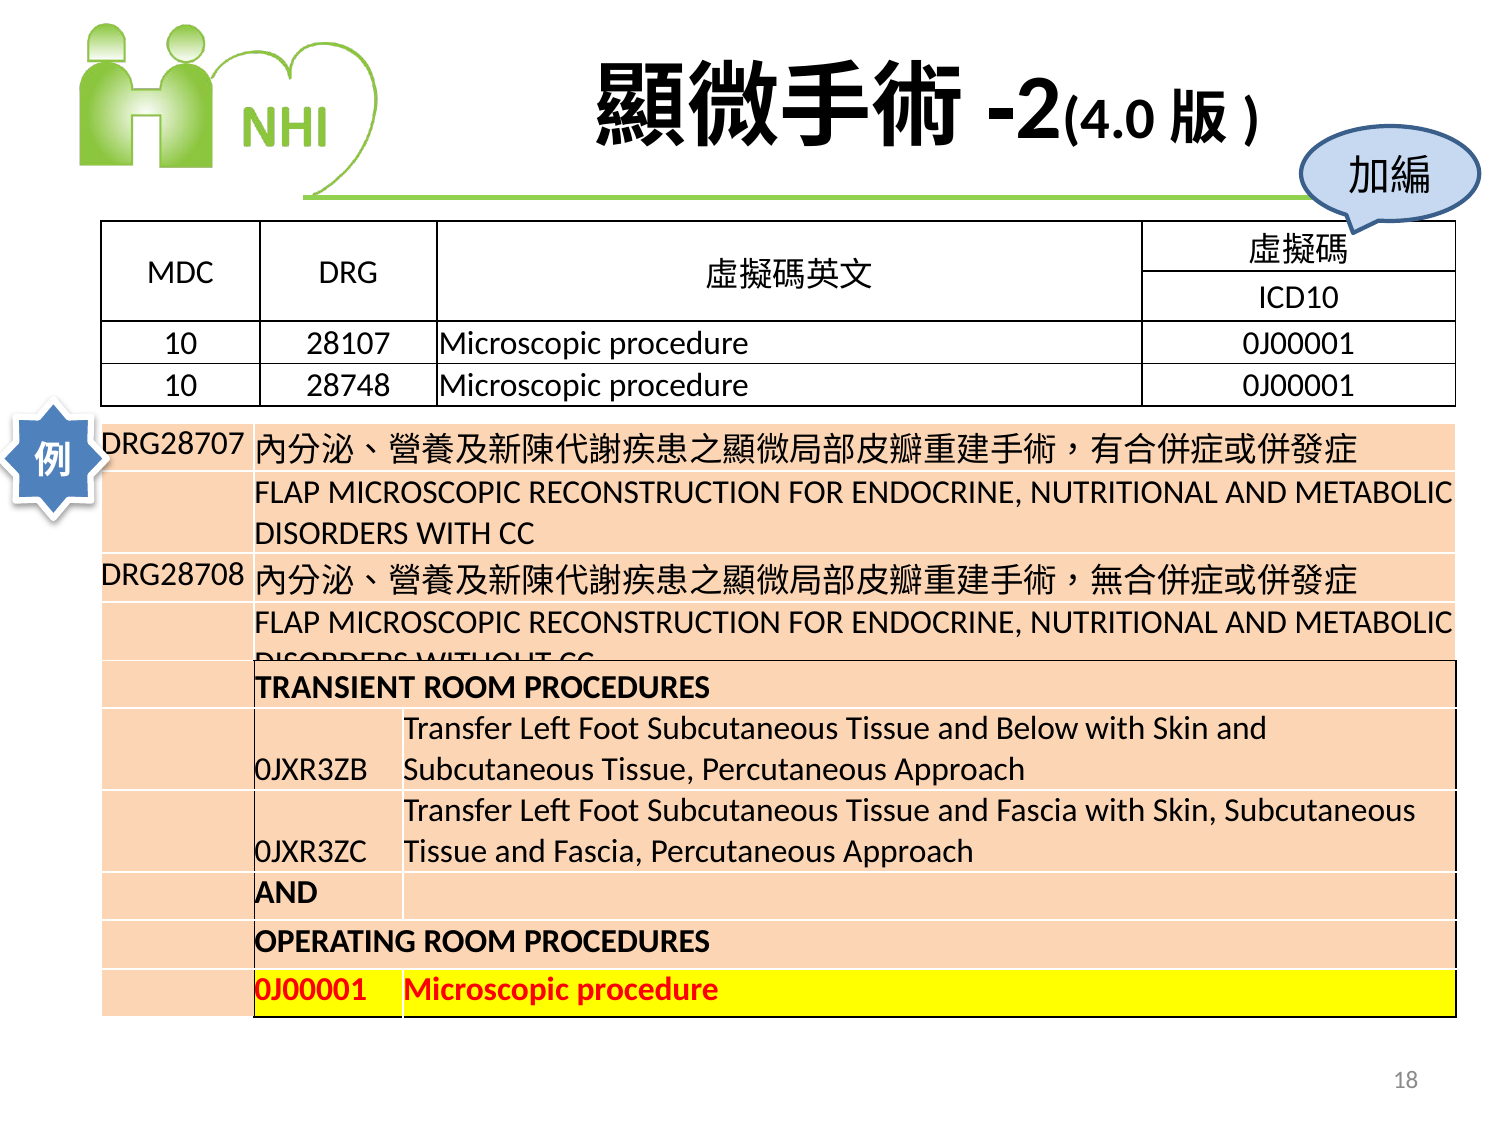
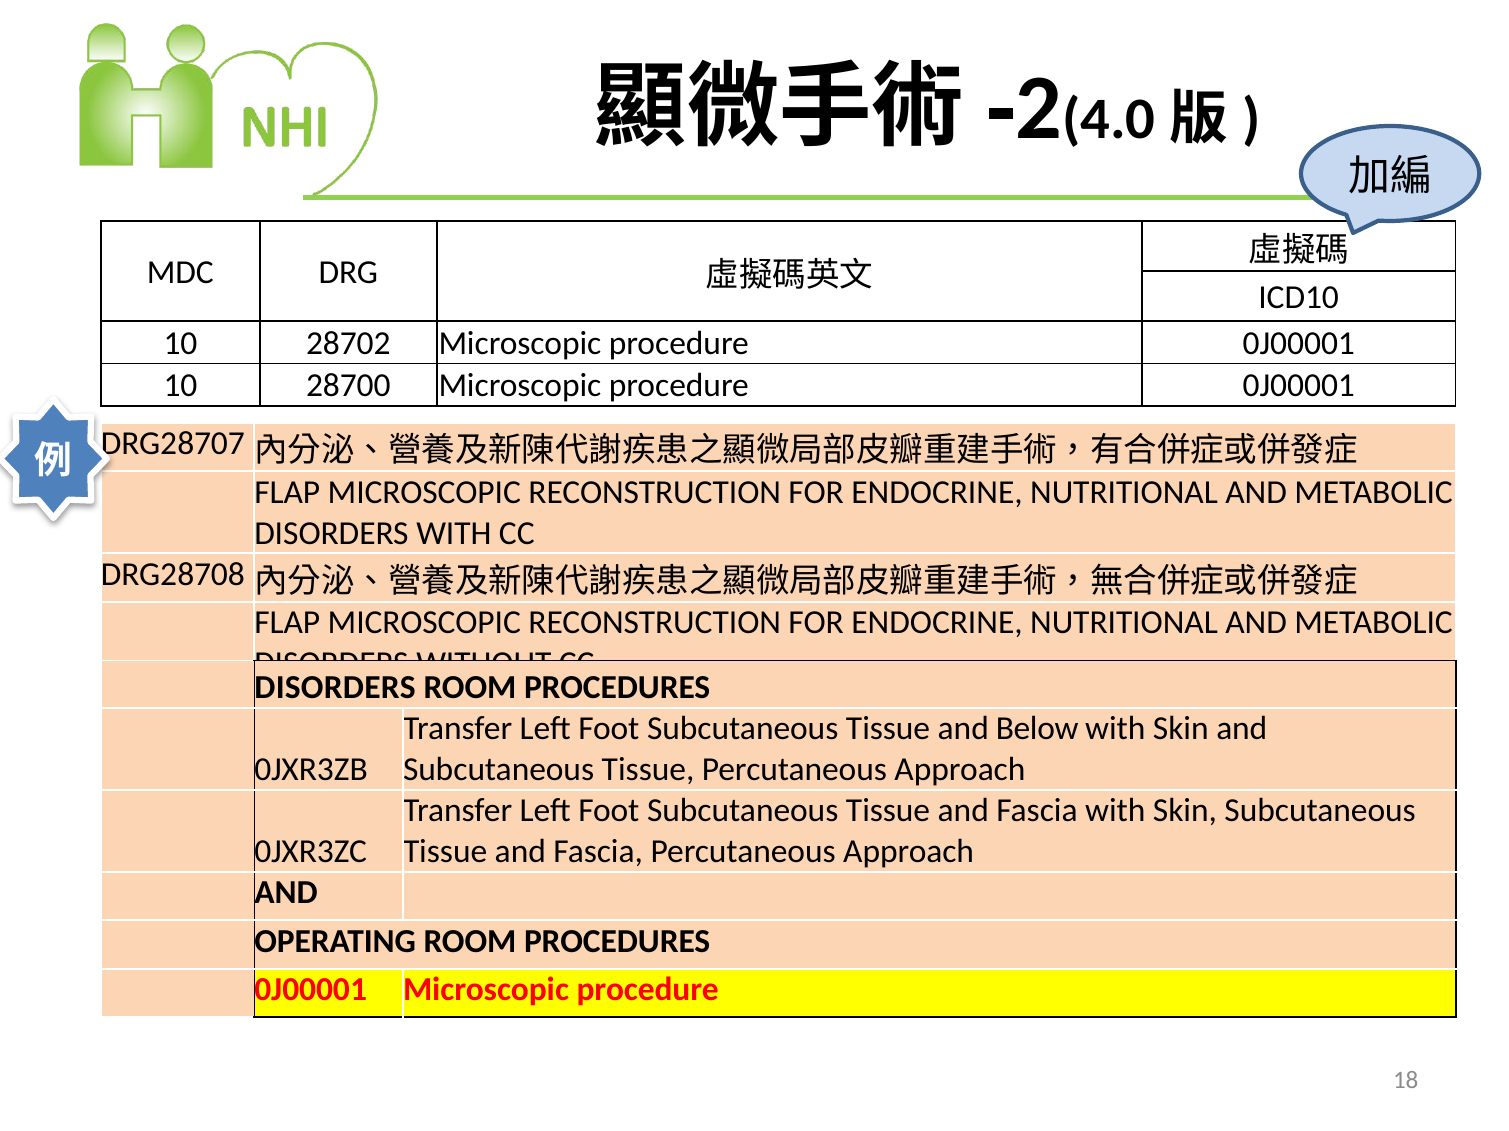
28107: 28107 -> 28702
28748: 28748 -> 28700
TRANSIENT at (335, 688): TRANSIENT -> DISORDERS
